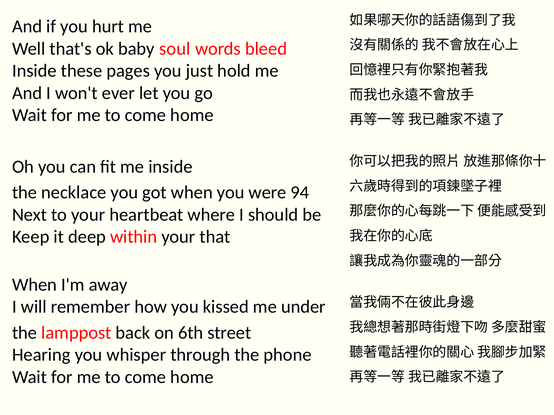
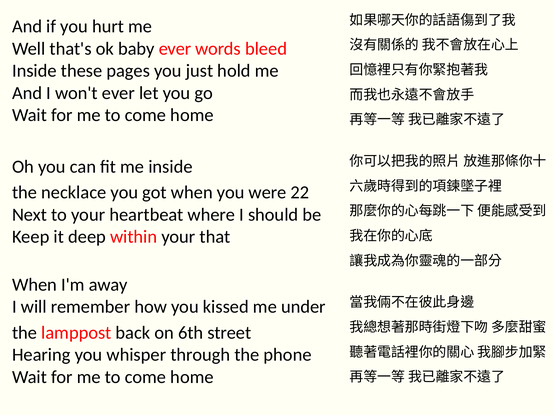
baby soul: soul -> ever
94: 94 -> 22
